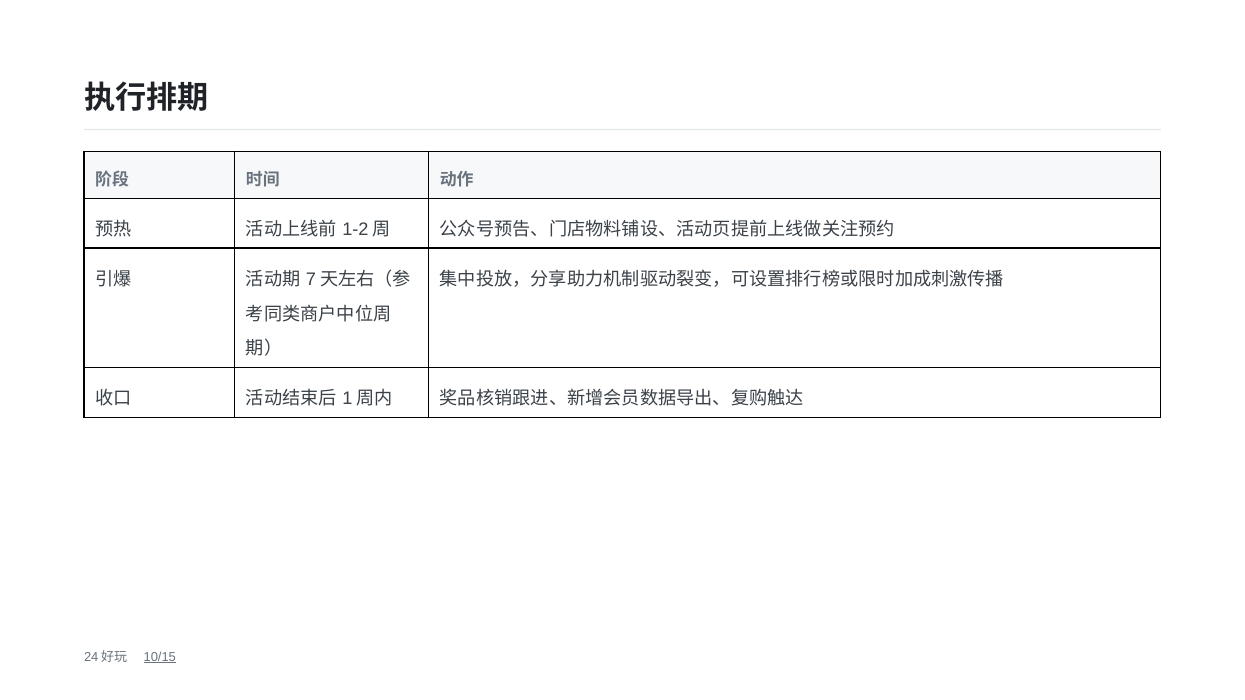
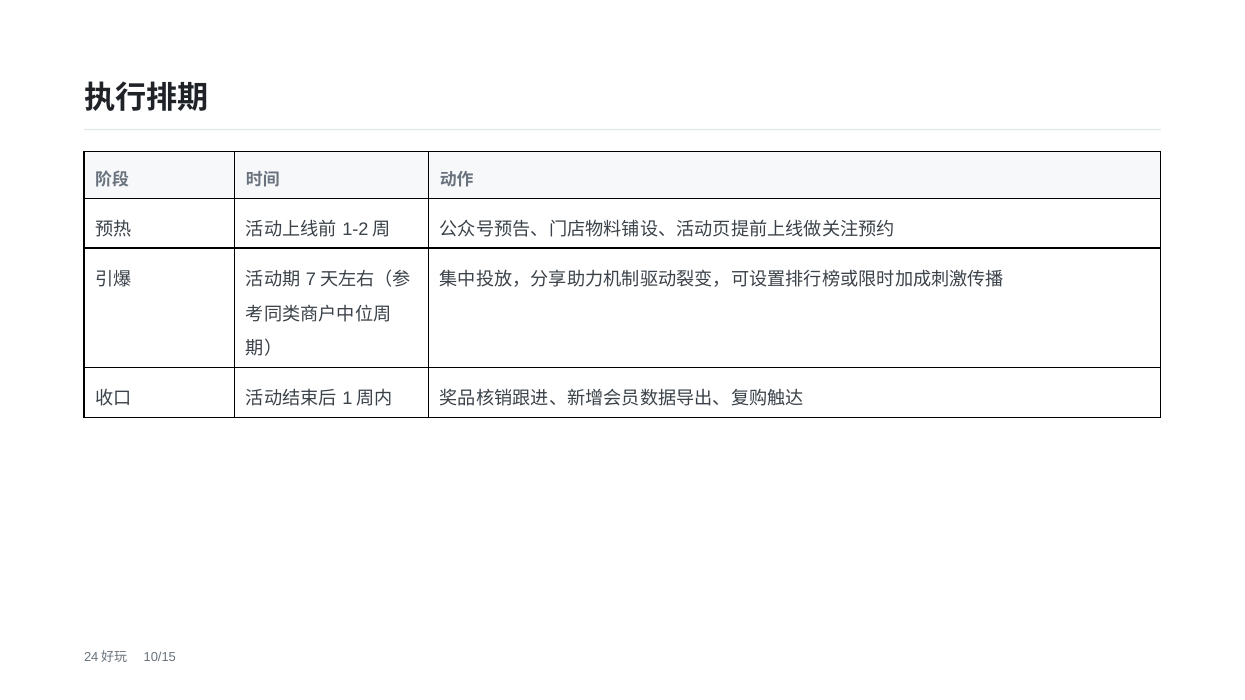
10/15 underline: present -> none
